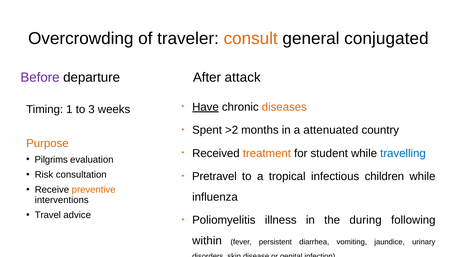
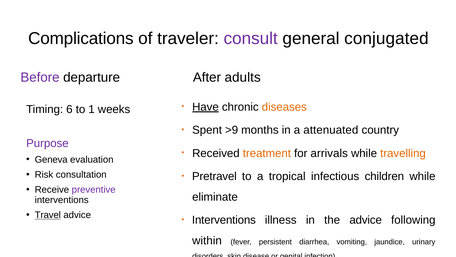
Overcrowding: Overcrowding -> Complications
consult colour: orange -> purple
attack: attack -> adults
1: 1 -> 6
3: 3 -> 1
>2: >2 -> >9
Purpose colour: orange -> purple
student: student -> arrivals
travelling colour: blue -> orange
Pilgrims: Pilgrims -> Geneva
preventive colour: orange -> purple
influenza: influenza -> eliminate
Travel underline: none -> present
Poliomyelitis at (224, 220): Poliomyelitis -> Interventions
the during: during -> advice
